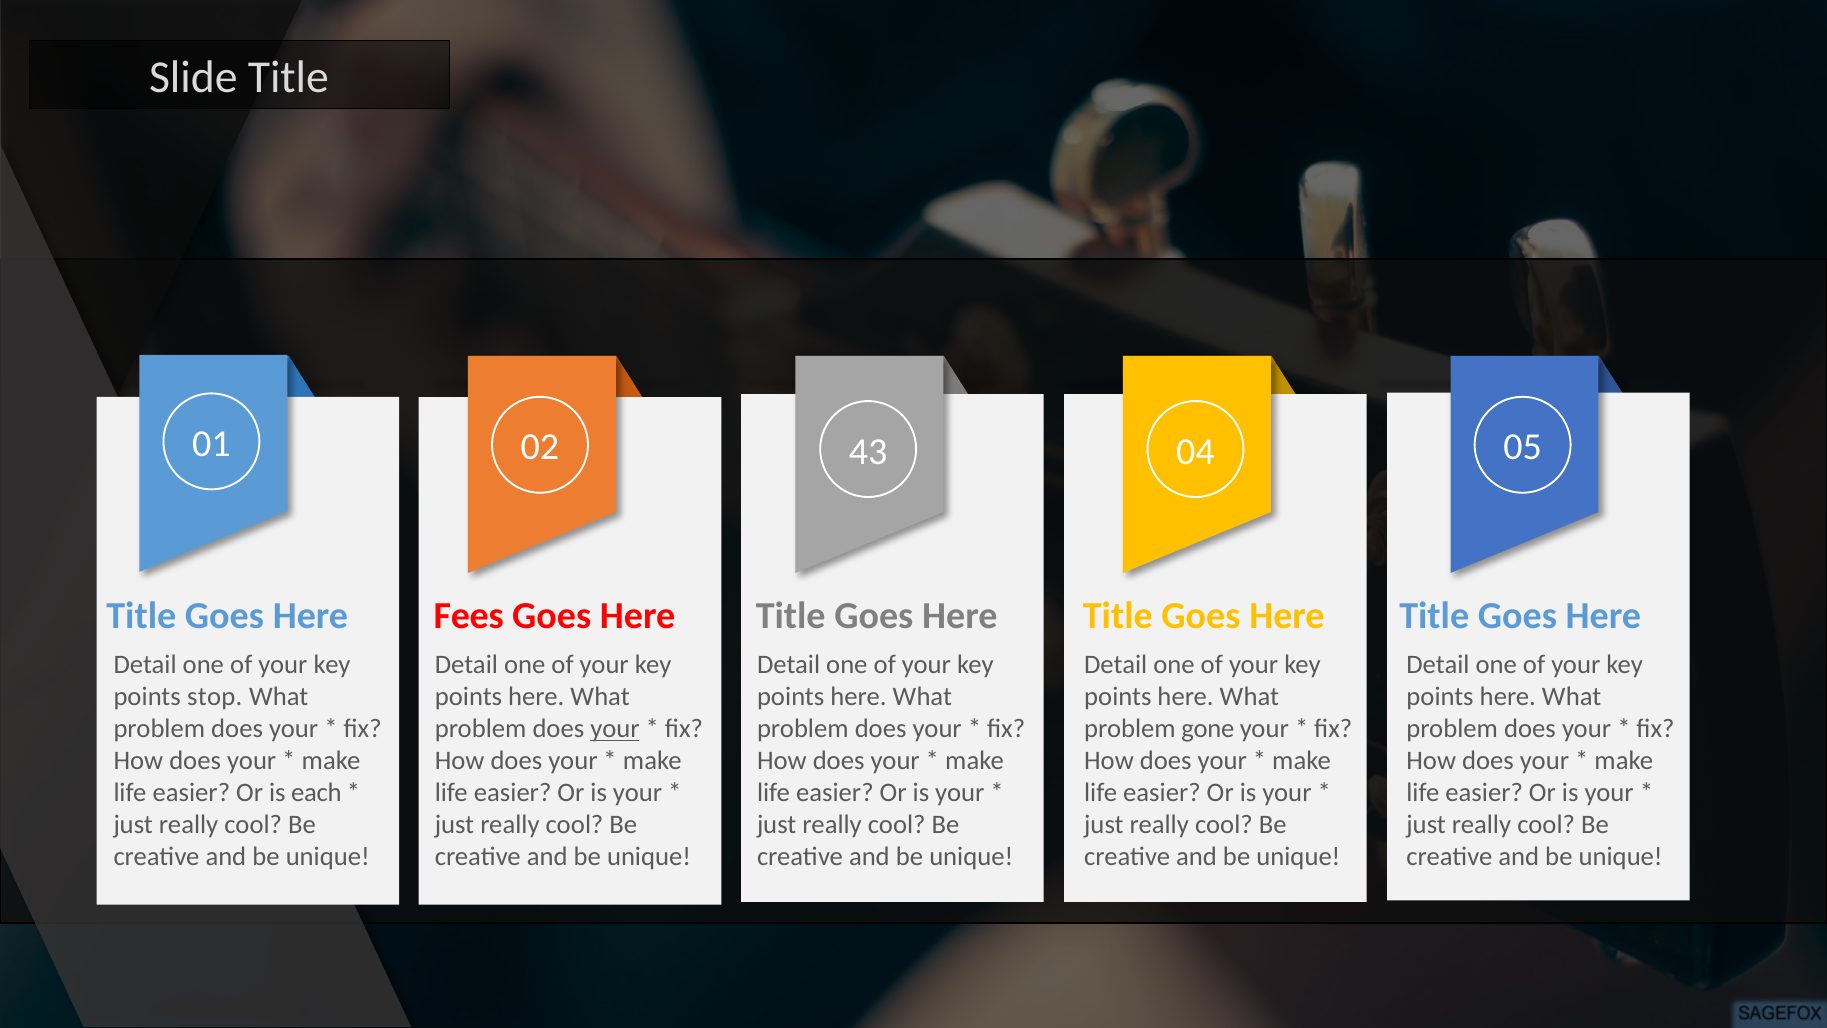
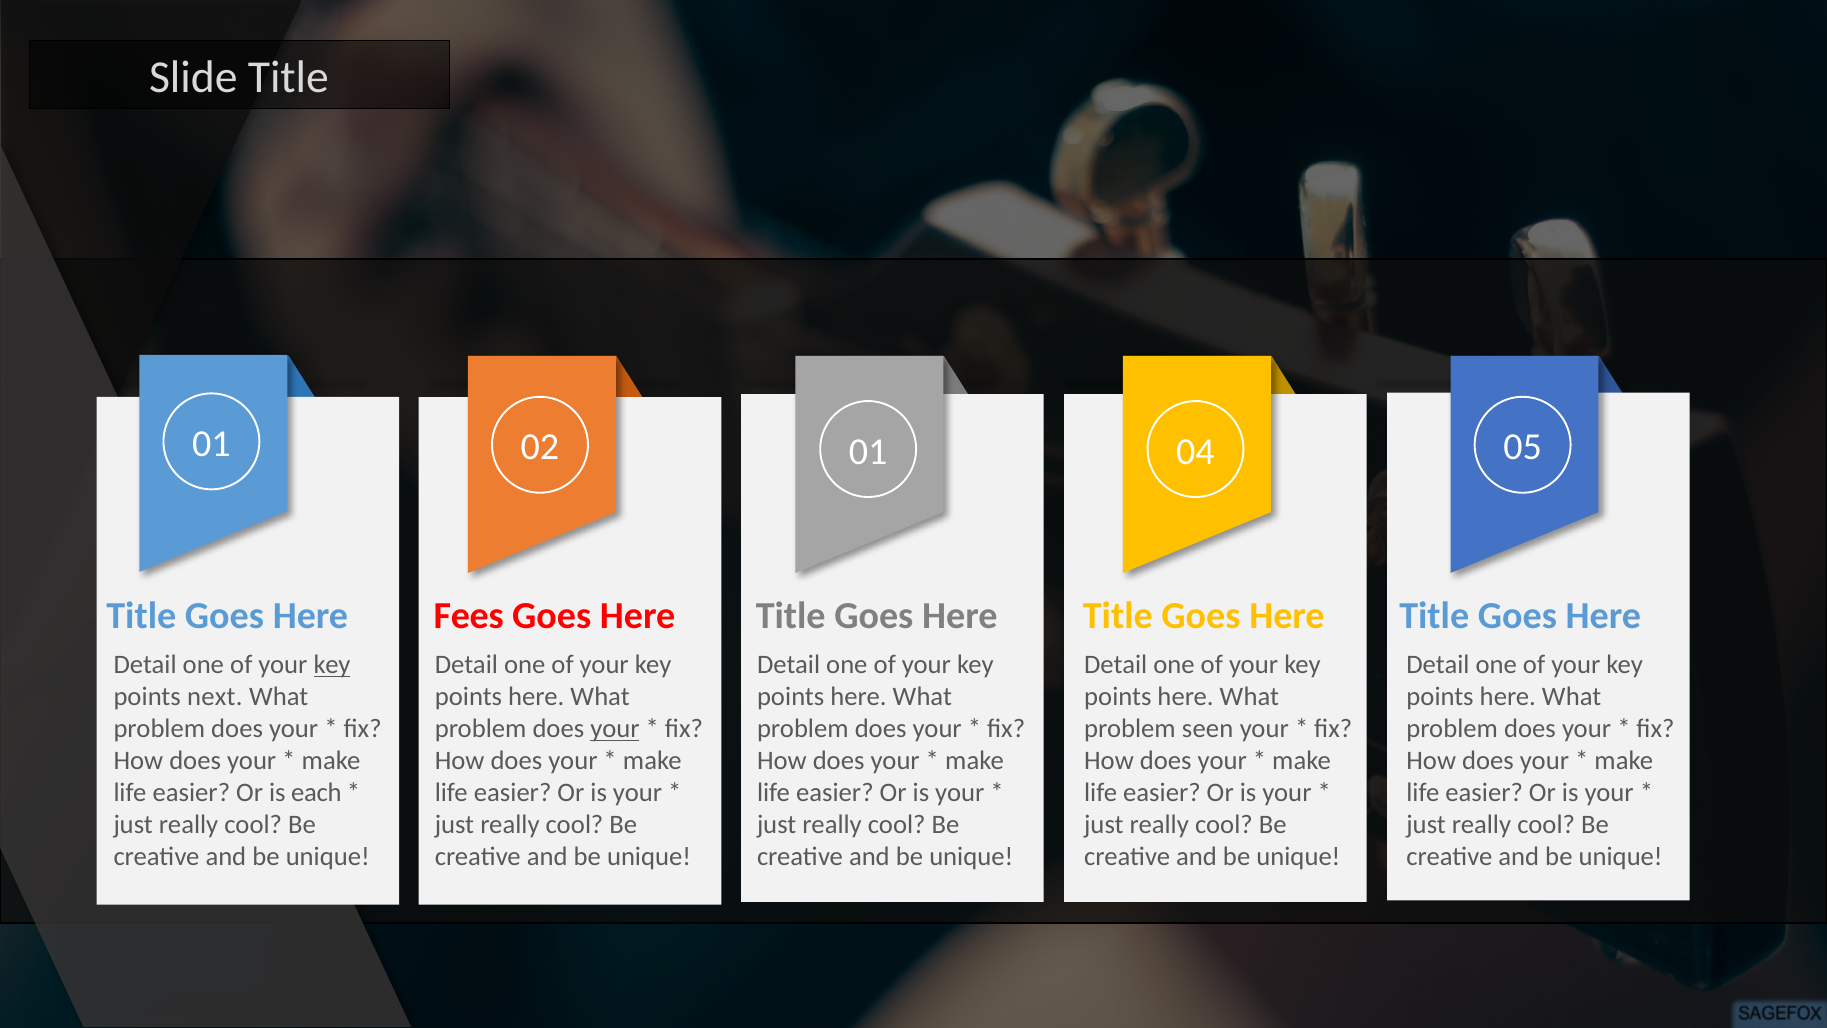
02 43: 43 -> 01
key at (332, 665) underline: none -> present
stop: stop -> next
gone: gone -> seen
